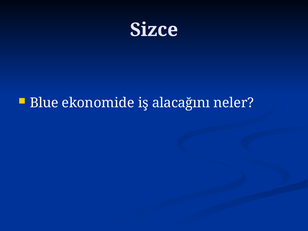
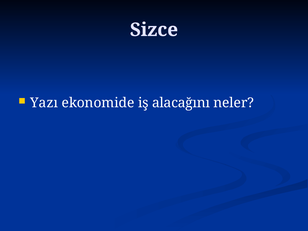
Blue: Blue -> Yazı
